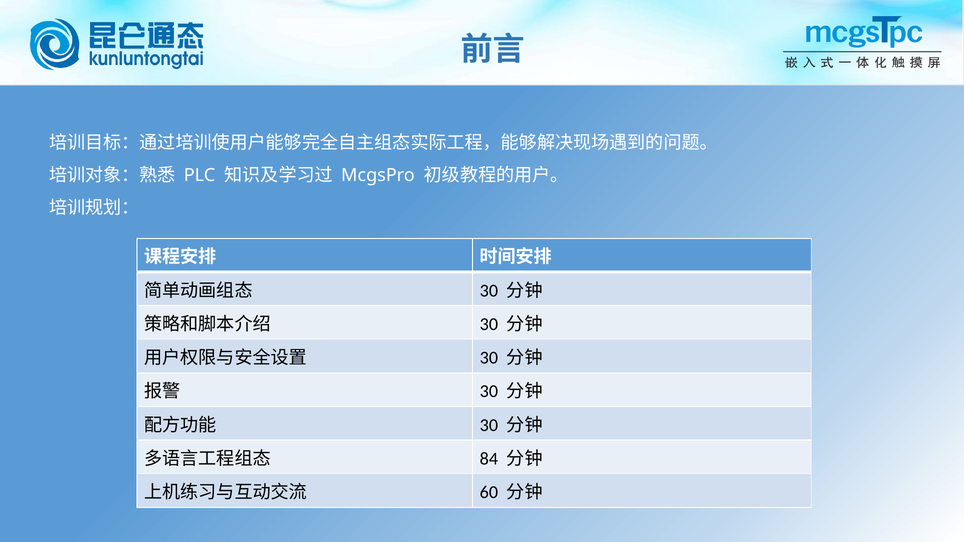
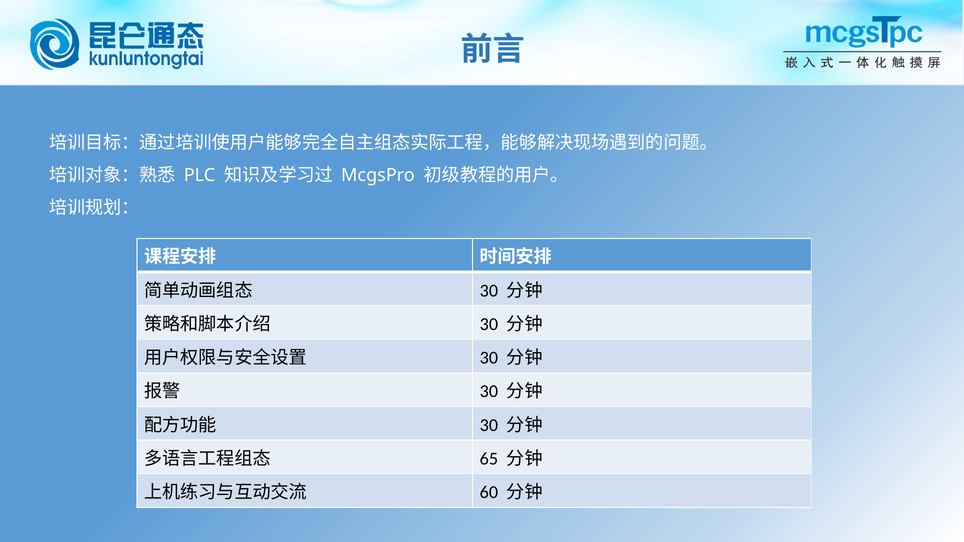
84: 84 -> 65
